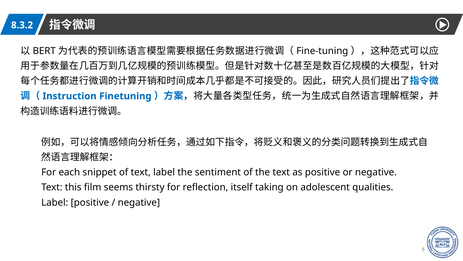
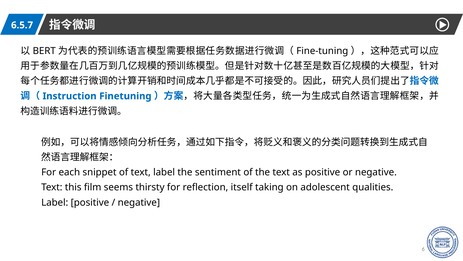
8.3.2: 8.3.2 -> 6.5.7
